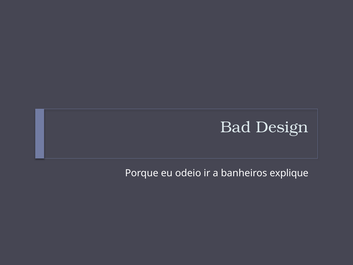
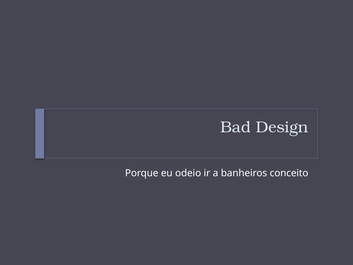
explique: explique -> conceito
